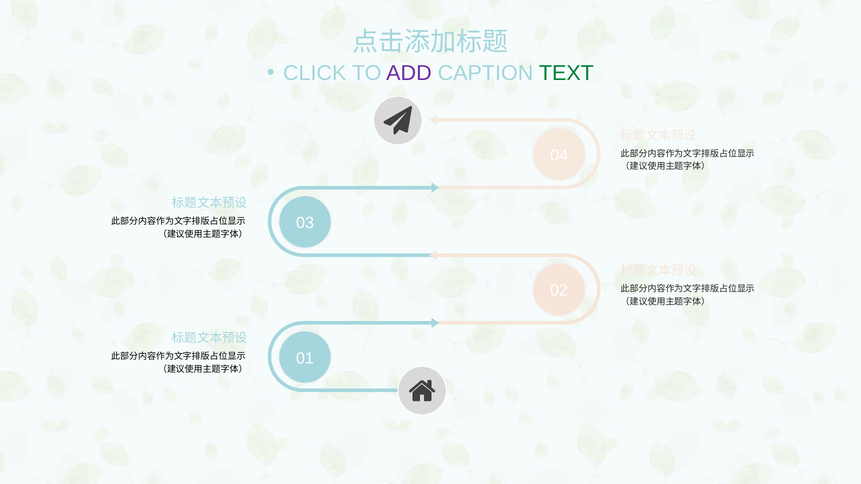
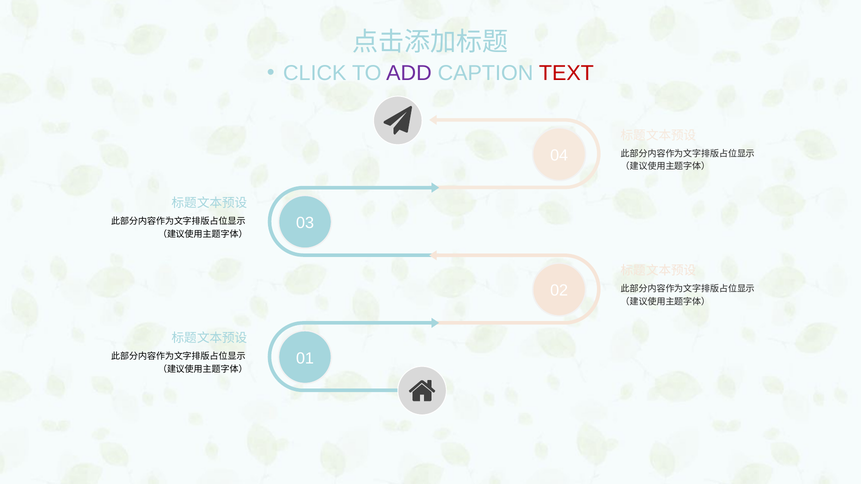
TEXT colour: green -> red
